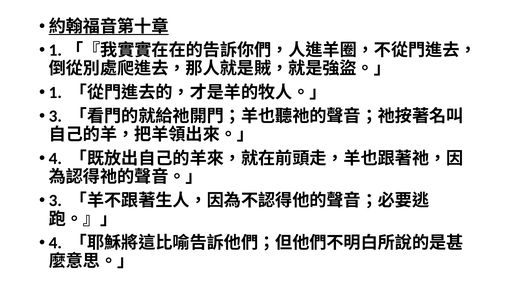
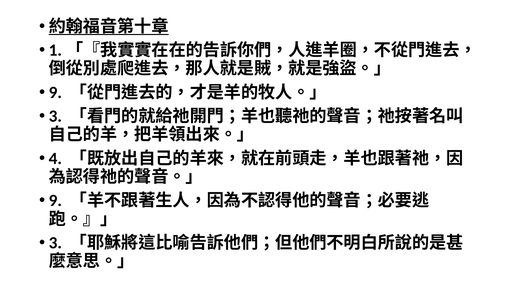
1 at (55, 93): 1 -> 9
3 at (55, 201): 3 -> 9
4 at (55, 243): 4 -> 3
